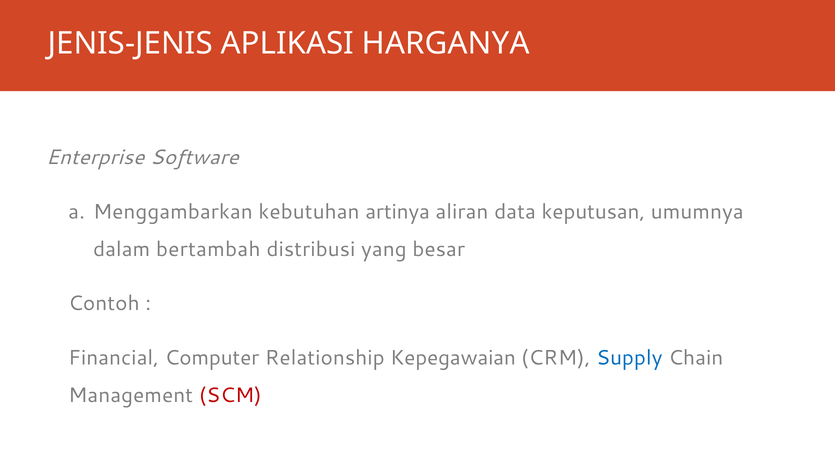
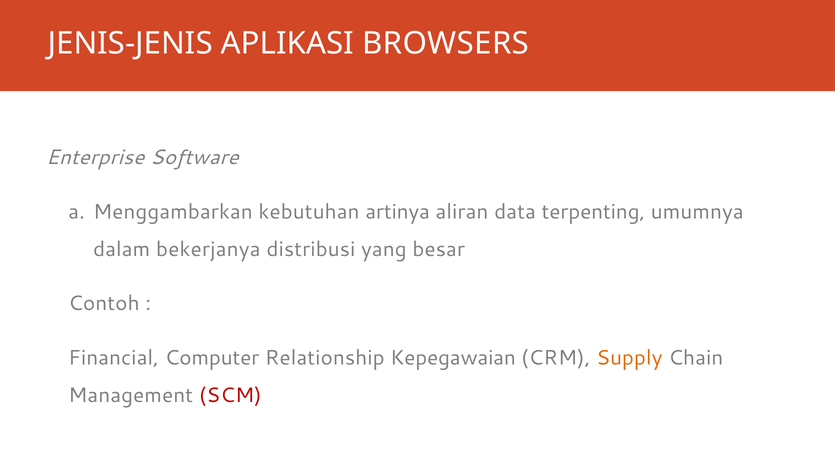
HARGANYA: HARGANYA -> BROWSERS
keputusan: keputusan -> terpenting
bertambah: bertambah -> bekerjanya
Supply colour: blue -> orange
